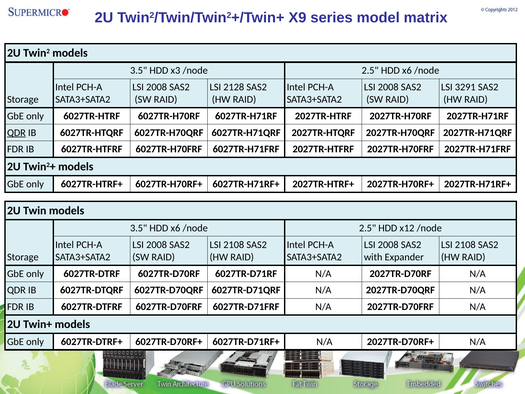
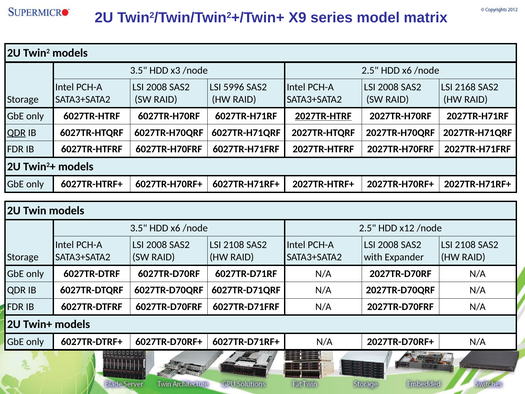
2128: 2128 -> 5996
3291: 3291 -> 2168
2027TR-HTRF underline: none -> present
